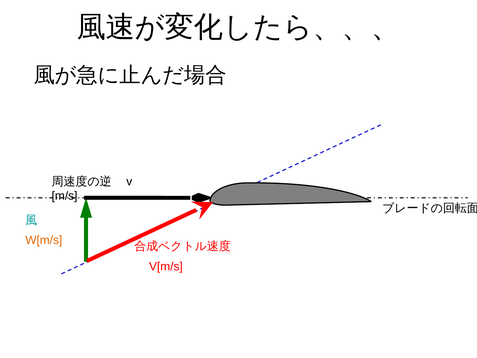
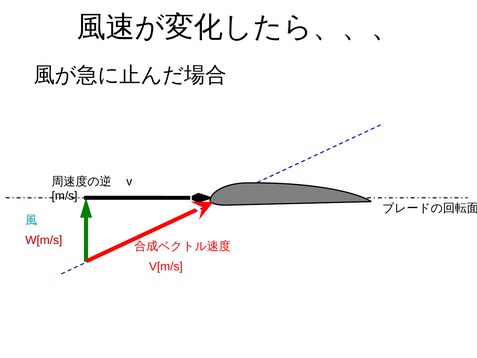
W[m/s colour: orange -> red
